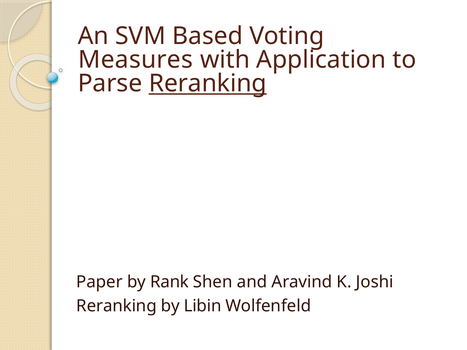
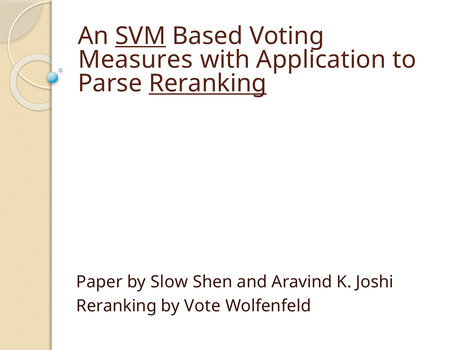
SVM underline: none -> present
Rank: Rank -> Slow
Libin: Libin -> Vote
